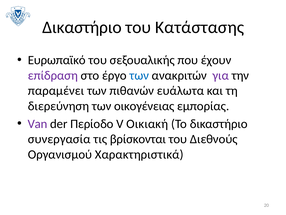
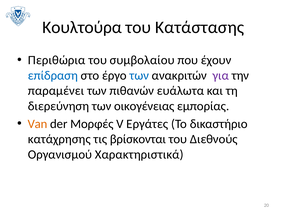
Δικαστήριο at (82, 27): Δικαστήριο -> Κουλτούρα
Ευρωπαϊκό: Ευρωπαϊκό -> Περιθώρια
σεξουαλικής: σεξουαλικής -> συμβολαίου
επίδραση colour: purple -> blue
Van colour: purple -> orange
Περίοδο: Περίοδο -> Μορφές
Οικιακή: Οικιακή -> Εργάτες
συνεργασία: συνεργασία -> κατάχρησης
